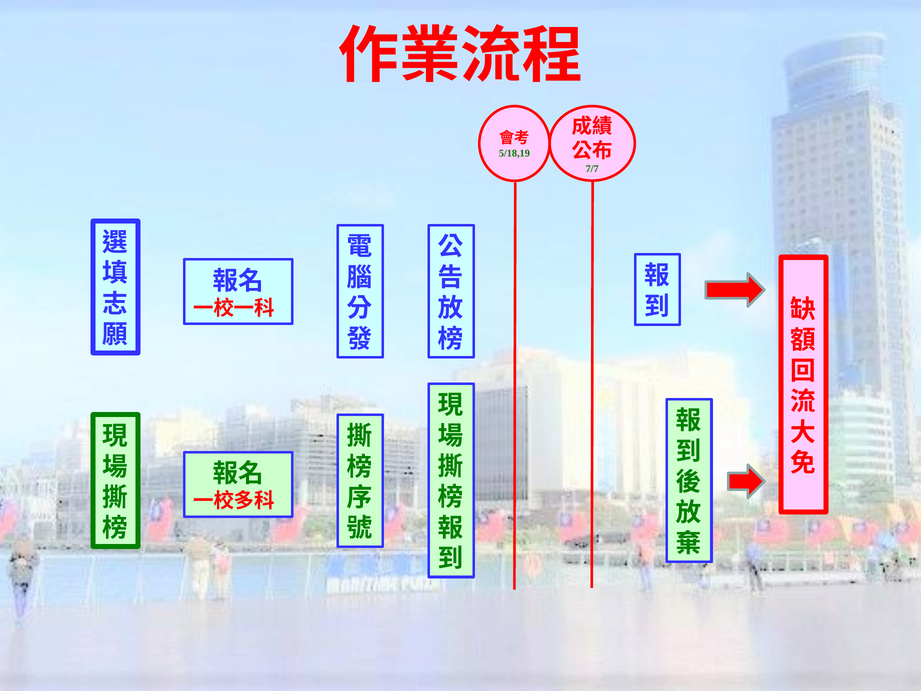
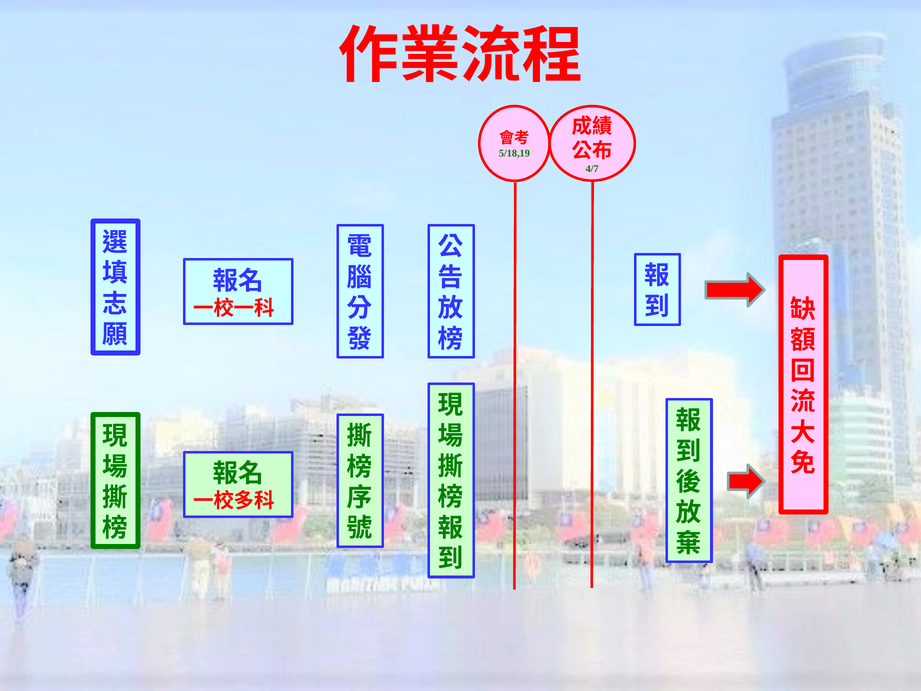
7/7: 7/7 -> 4/7
